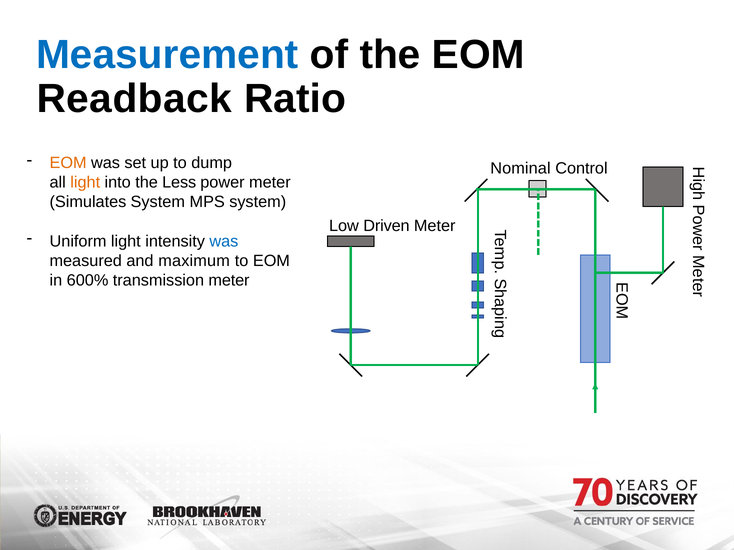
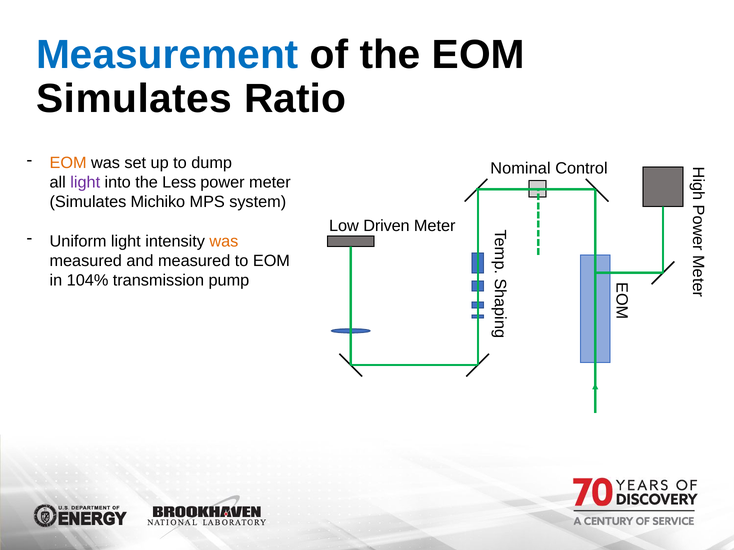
Readback at (134, 99): Readback -> Simulates
light at (85, 183) colour: orange -> purple
Simulates System: System -> Michiko
was at (224, 241) colour: blue -> orange
and maximum: maximum -> measured
600%: 600% -> 104%
transmission meter: meter -> pump
